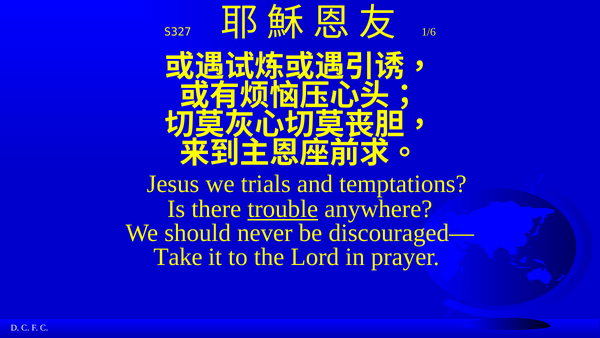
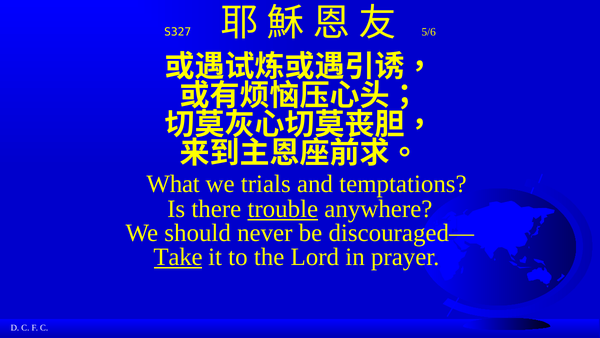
1/6: 1/6 -> 5/6
Jesus: Jesus -> What
Take underline: none -> present
